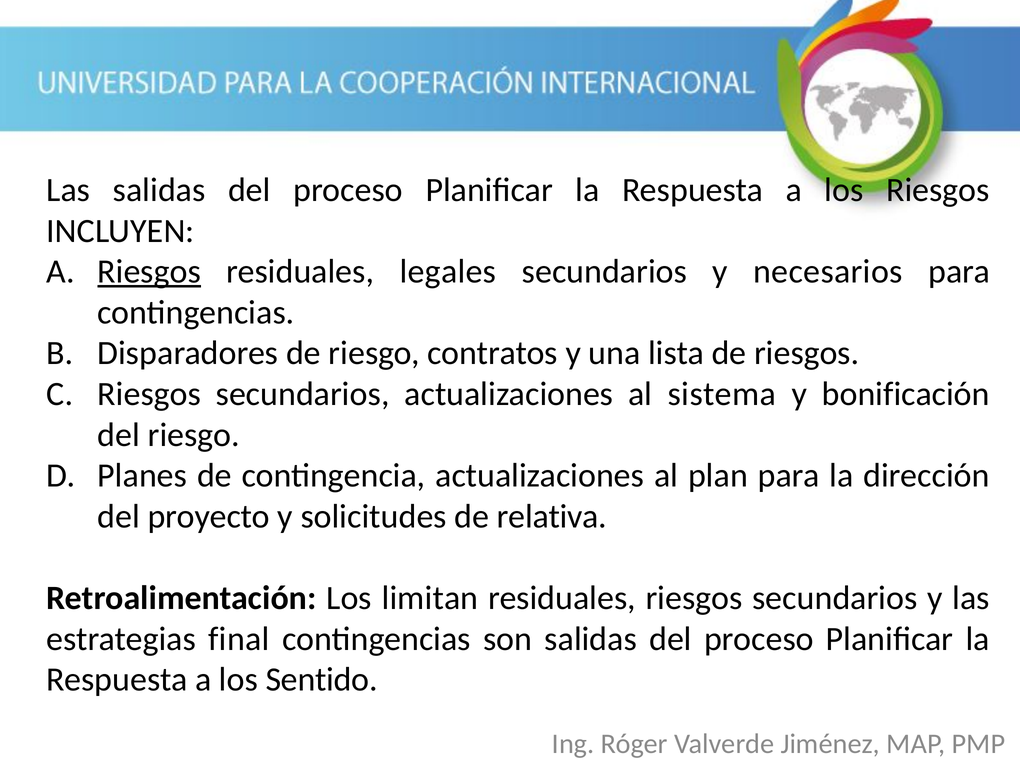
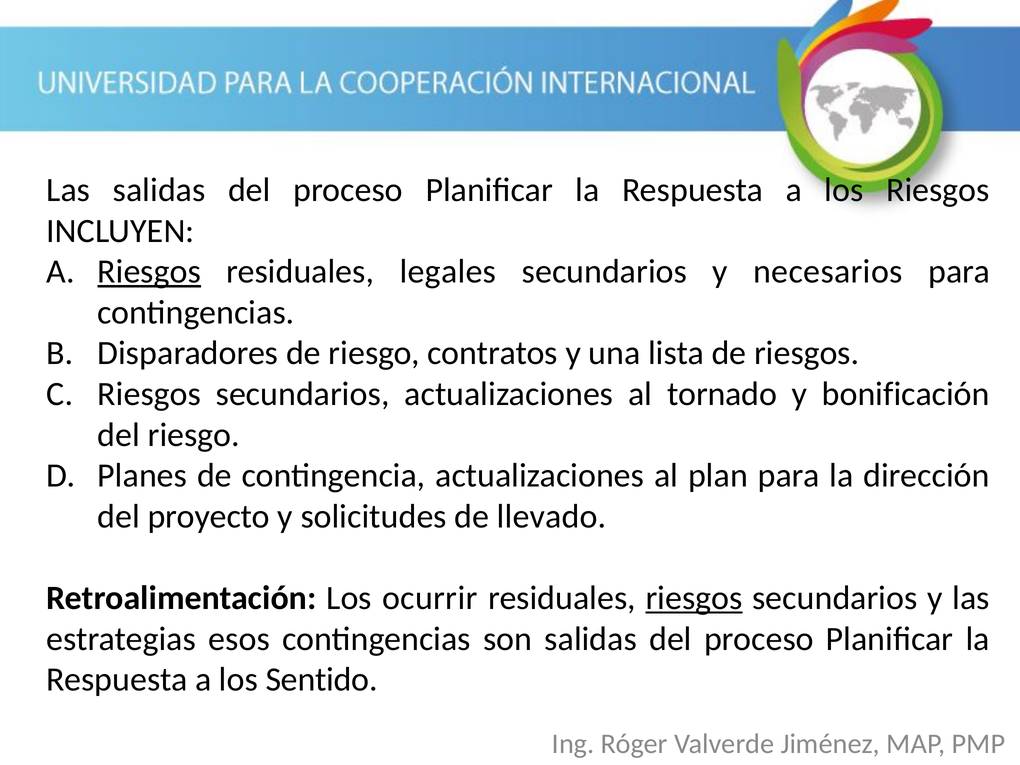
sistema: sistema -> tornado
relativa: relativa -> llevado
limitan: limitan -> ocurrir
riesgos at (694, 598) underline: none -> present
final: final -> esos
